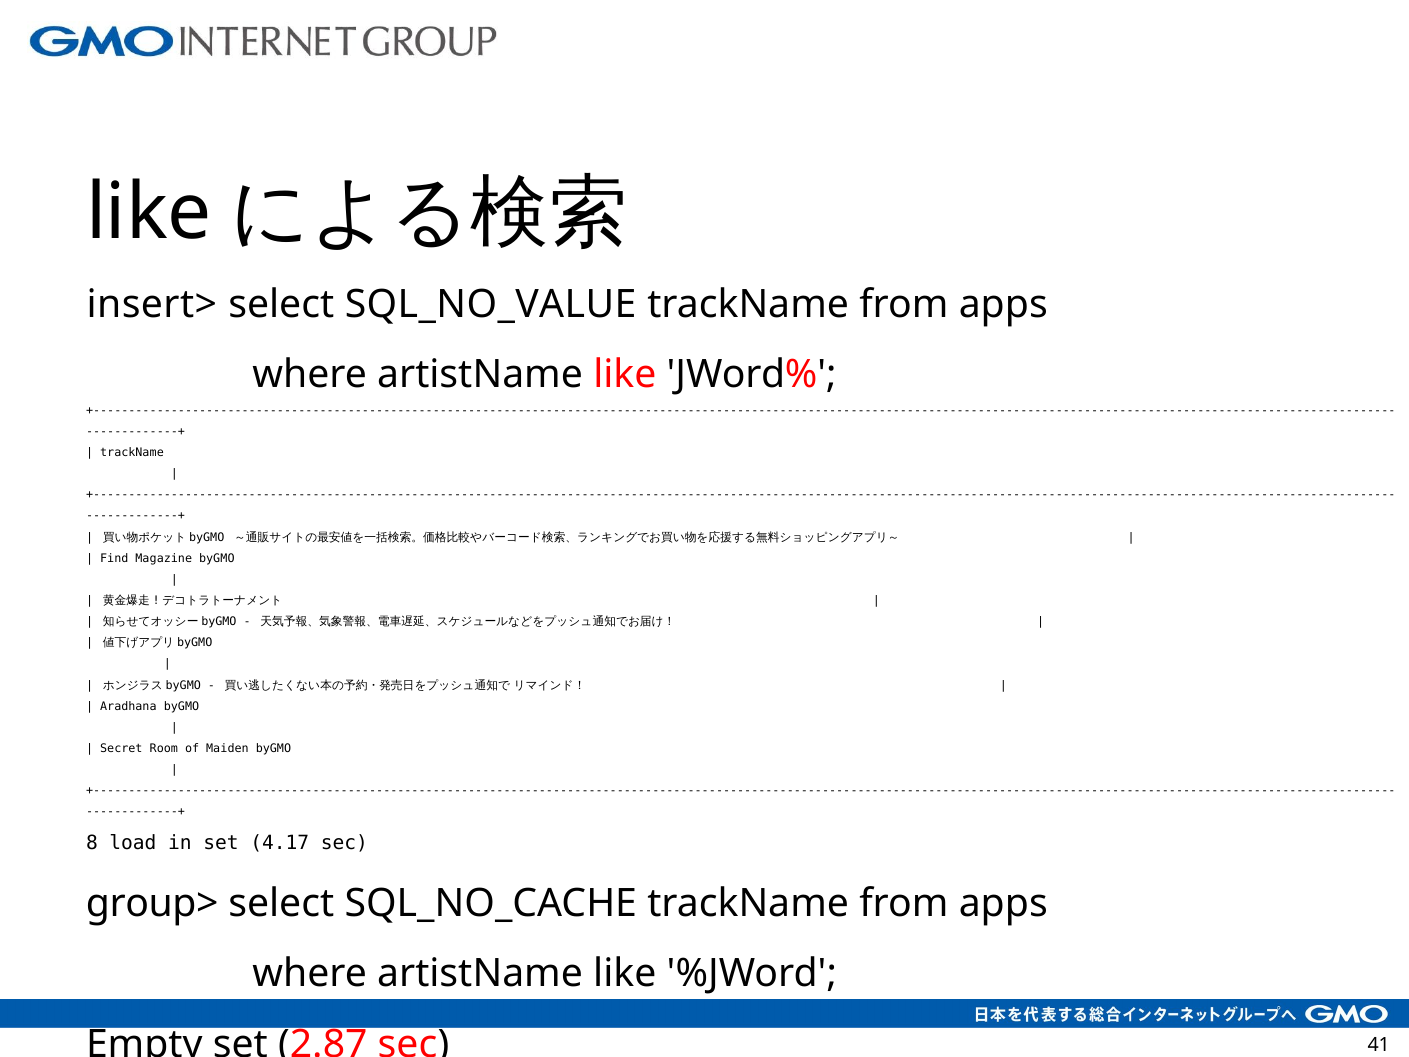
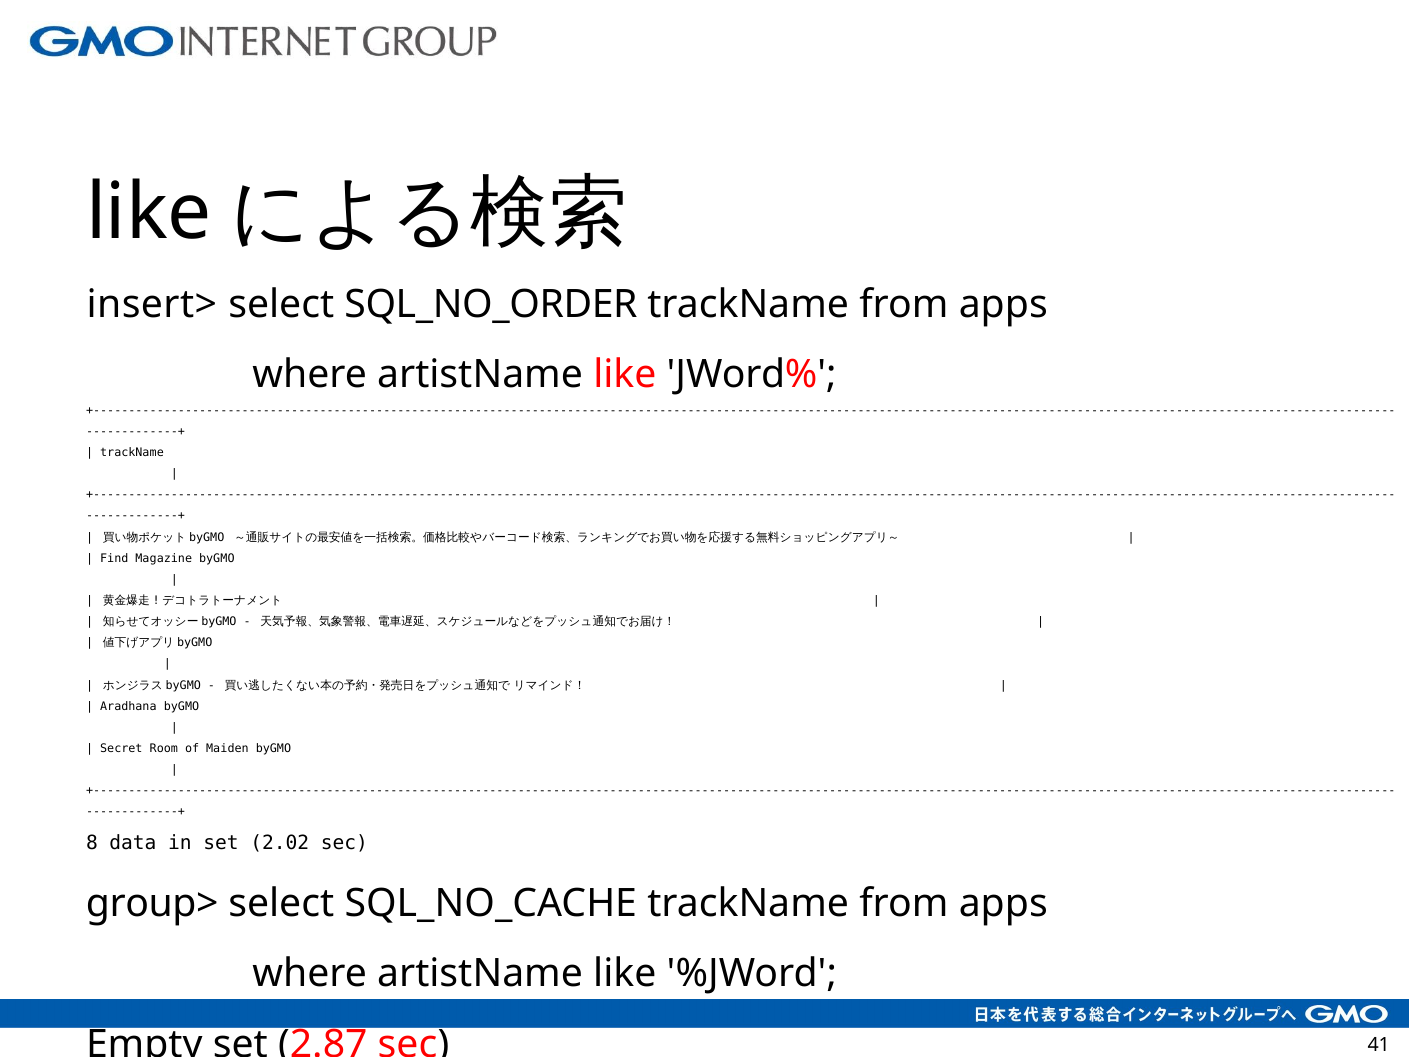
SQL_NO_VALUE: SQL_NO_VALUE -> SQL_NO_ORDER
load: load -> data
4.17: 4.17 -> 2.02
